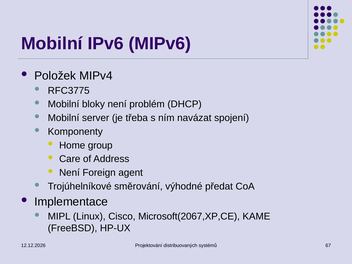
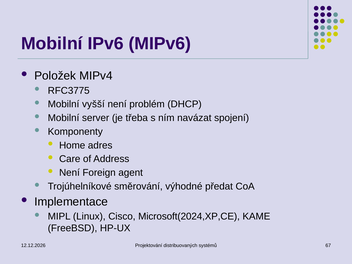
bloky: bloky -> vyšší
group: group -> adres
Microsoft(2067,XP,CE: Microsoft(2067,XP,CE -> Microsoft(2024,XP,CE
